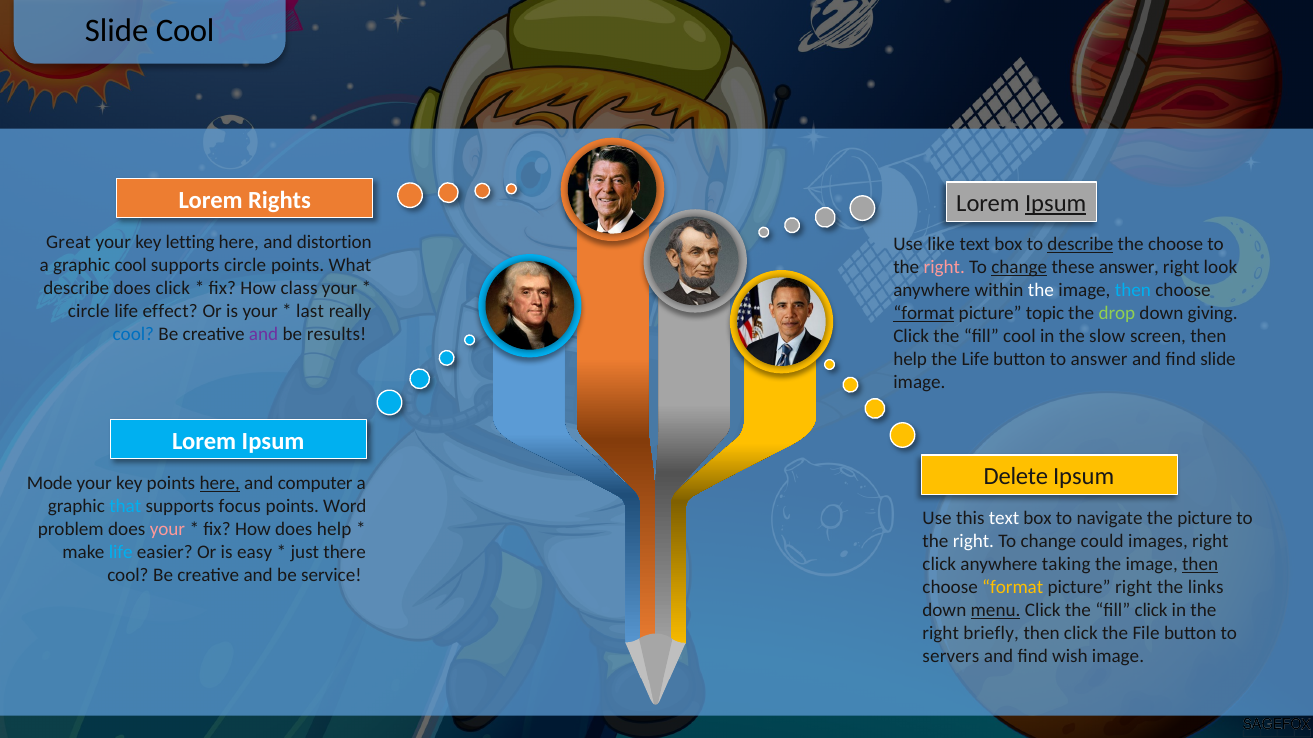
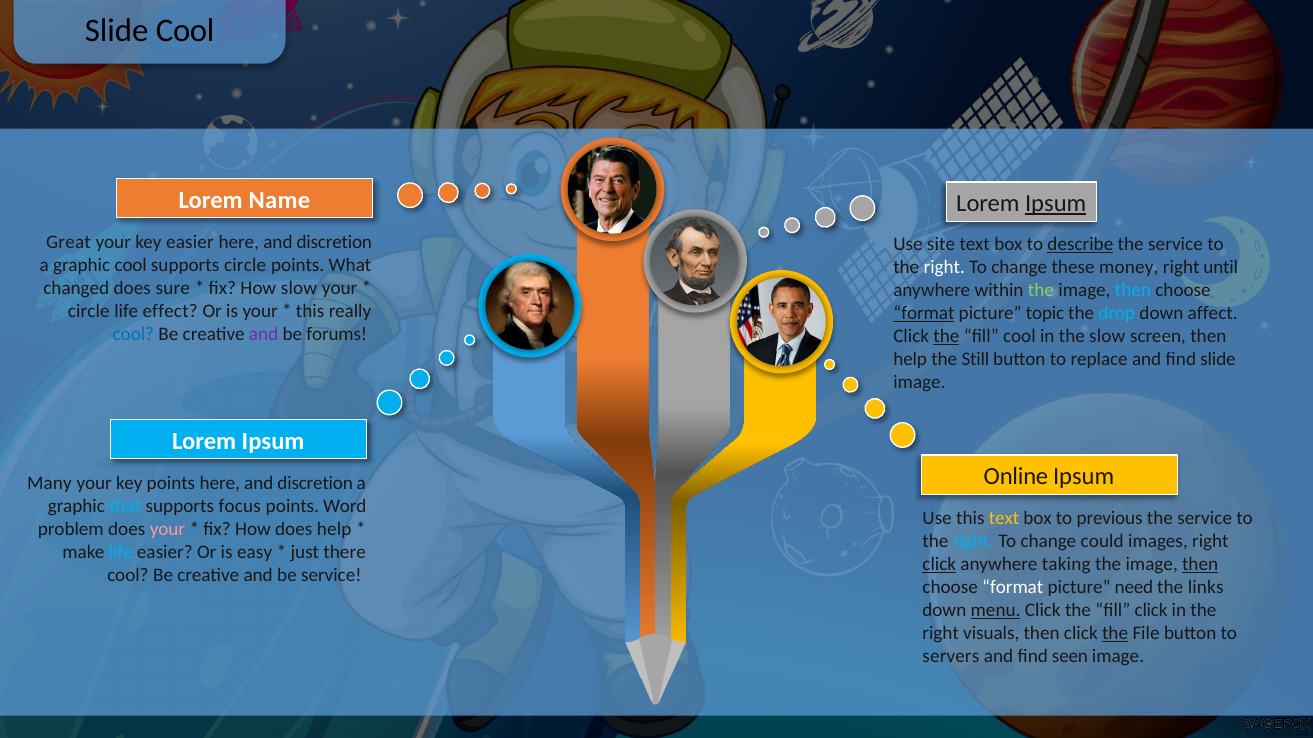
Rights: Rights -> Name
key letting: letting -> easier
distortion at (334, 242): distortion -> discretion
like: like -> site
choose at (1176, 244): choose -> service
right at (944, 267) colour: pink -> white
change at (1019, 267) underline: present -> none
these answer: answer -> money
look: look -> until
describe at (76, 288): describe -> changed
does click: click -> sure
How class: class -> slow
the at (1041, 290) colour: white -> light green
last at (310, 311): last -> this
drop colour: light green -> light blue
giving: giving -> affect
results: results -> forums
the at (946, 336) underline: none -> present
the Life: Life -> Still
to answer: answer -> replace
Delete: Delete -> Online
Mode: Mode -> Many
here at (220, 483) underline: present -> none
computer at (315, 483): computer -> discretion
text at (1004, 519) colour: white -> yellow
navigate: navigate -> previous
picture at (1205, 519): picture -> service
right at (973, 542) colour: white -> light blue
click at (939, 565) underline: none -> present
format at (1013, 588) colour: yellow -> white
picture right: right -> need
briefly: briefly -> visuals
the at (1115, 634) underline: none -> present
wish: wish -> seen
